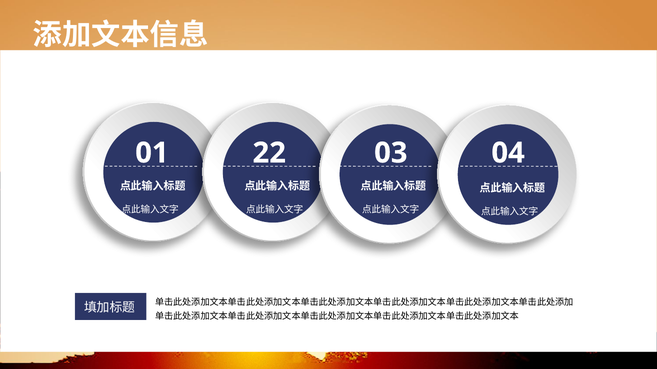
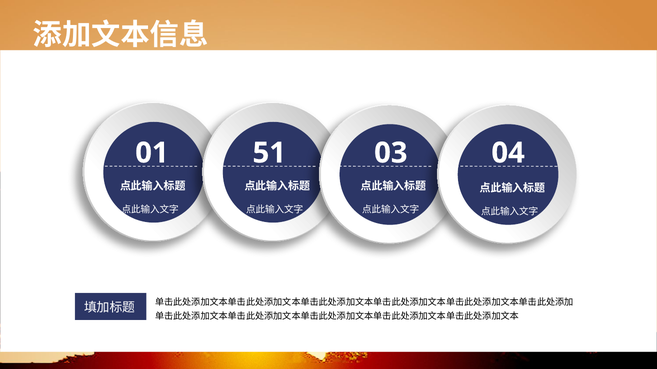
22: 22 -> 51
